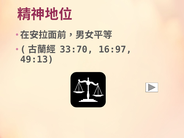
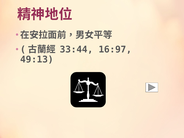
33:70: 33:70 -> 33:44
